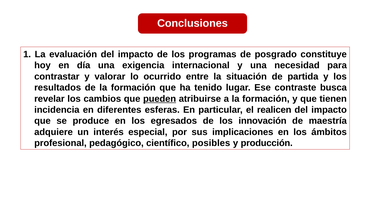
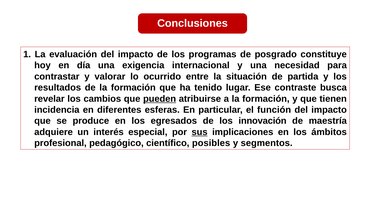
realicen: realicen -> función
sus underline: none -> present
producción: producción -> segmentos
